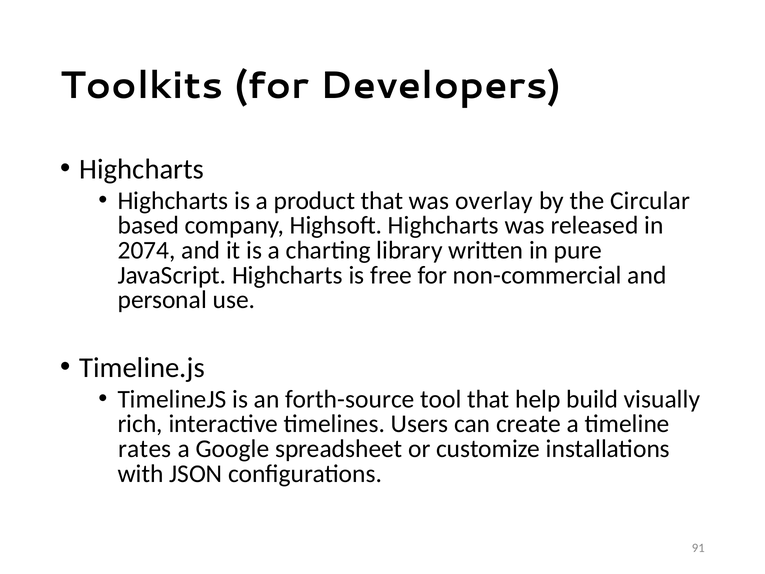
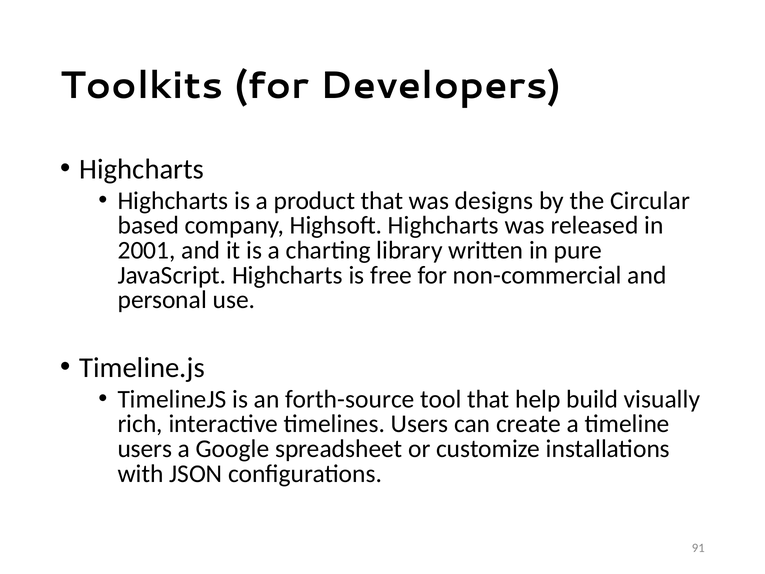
overlay: overlay -> designs
2074: 2074 -> 2001
rates at (145, 449): rates -> users
